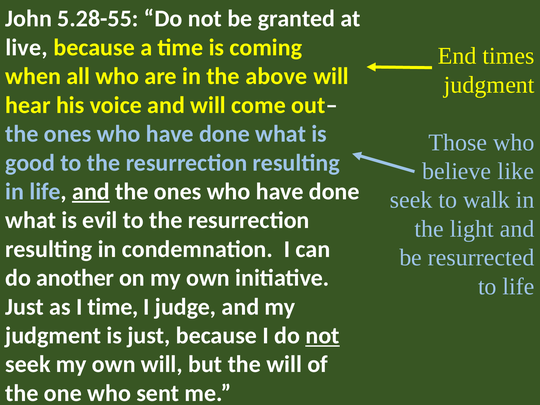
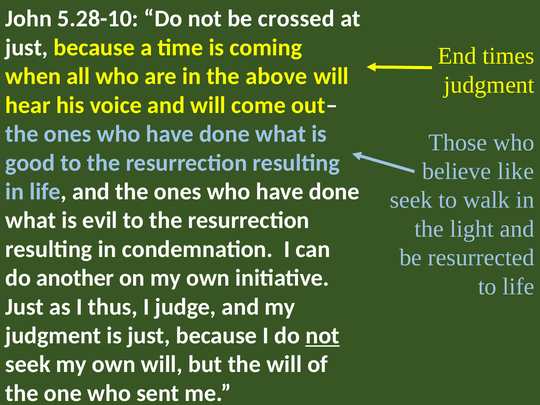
5.28-55: 5.28-55 -> 5.28-10
granted: granted -> crossed
live at (27, 48): live -> just
and at (91, 192) underline: present -> none
I time: time -> thus
